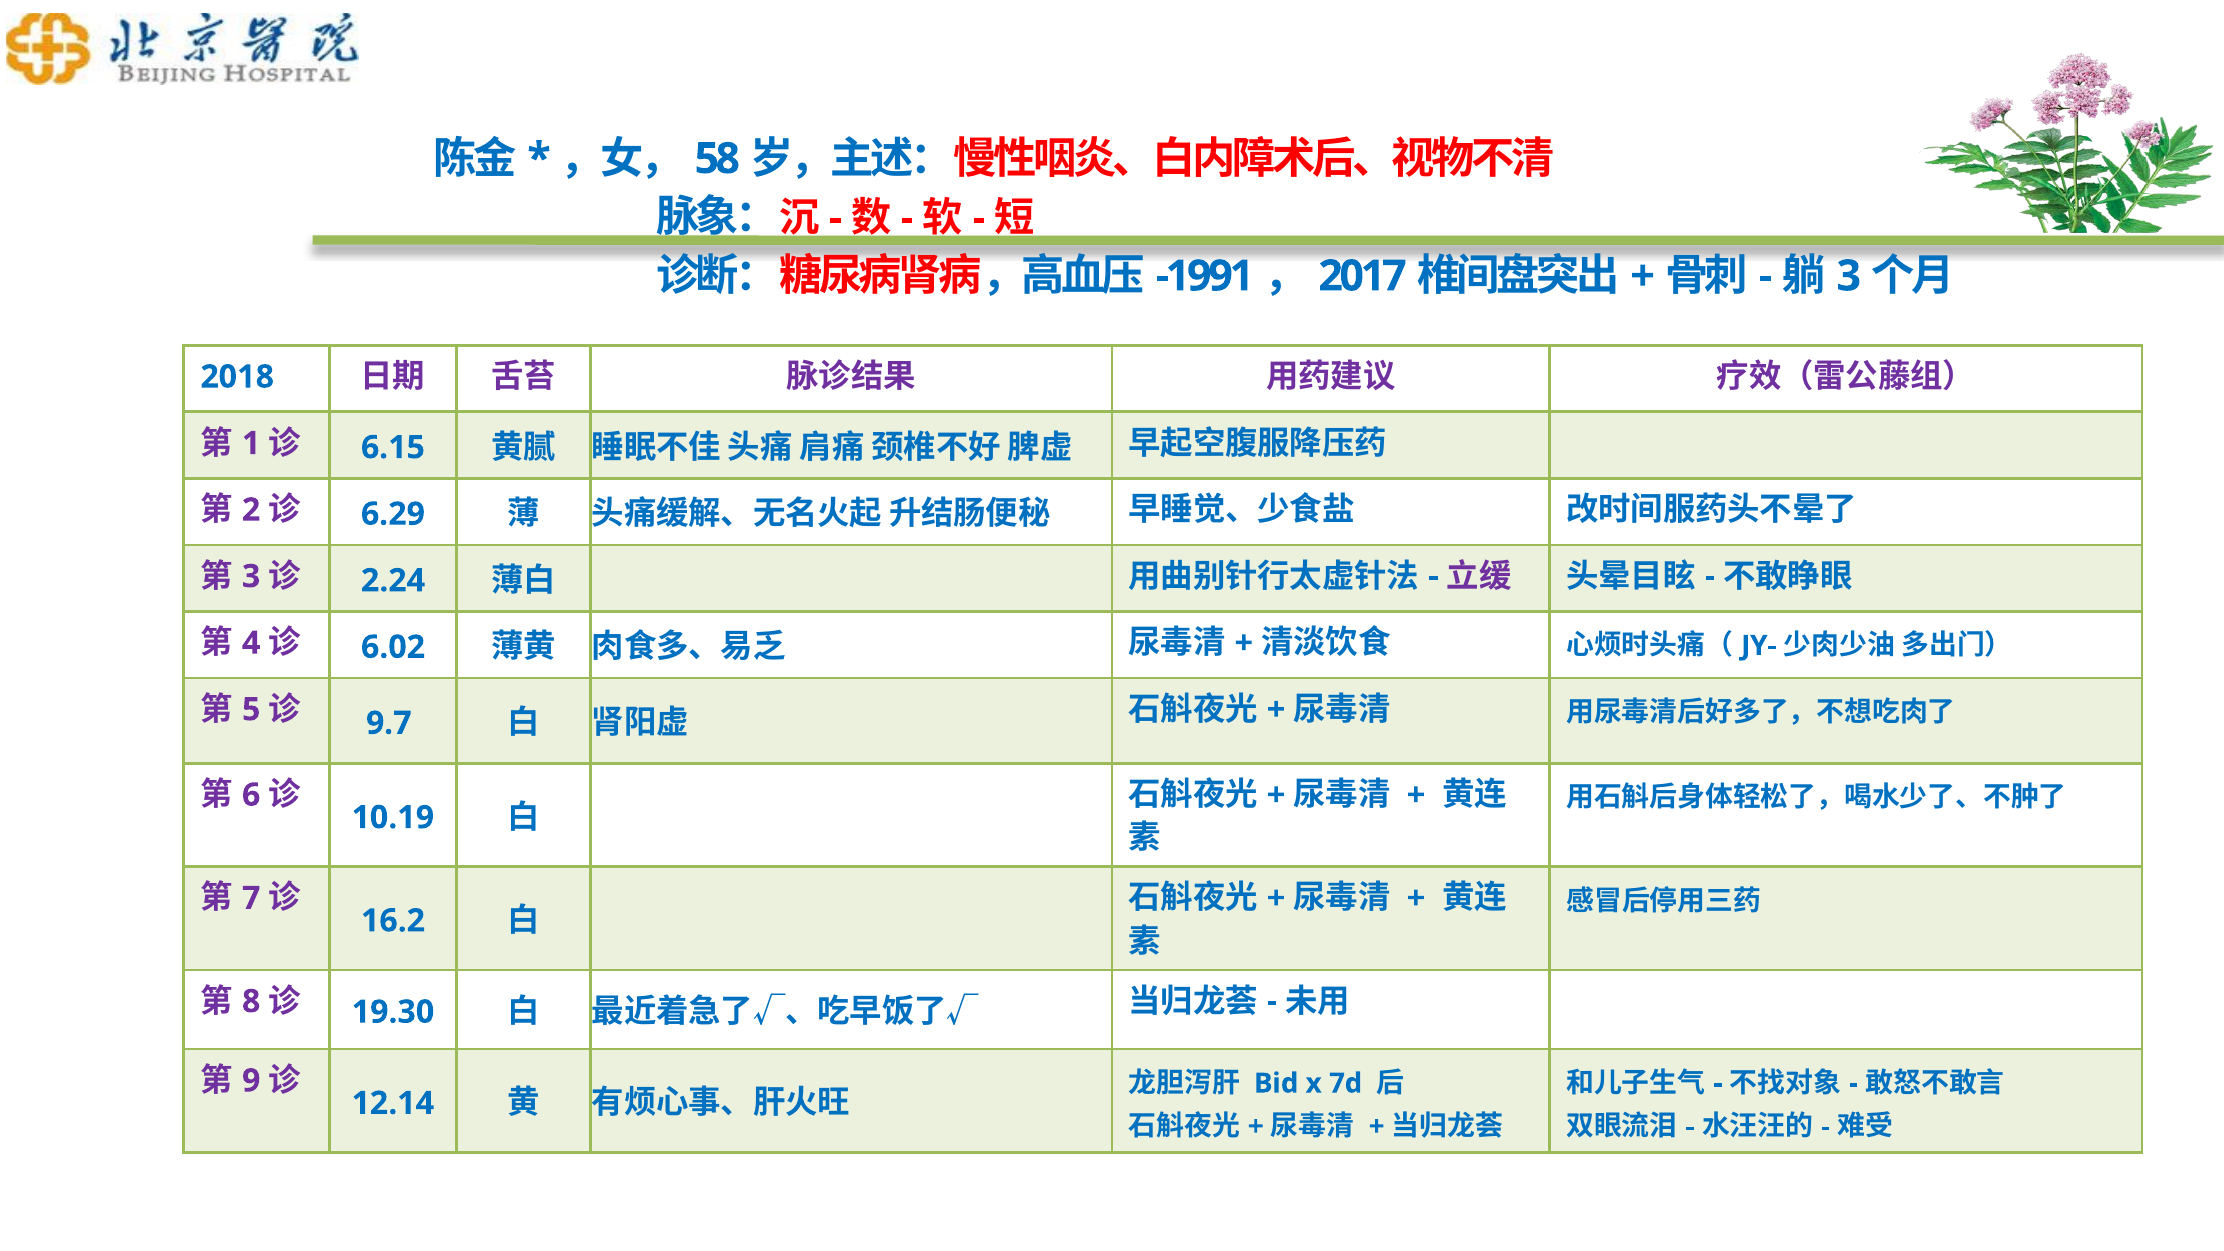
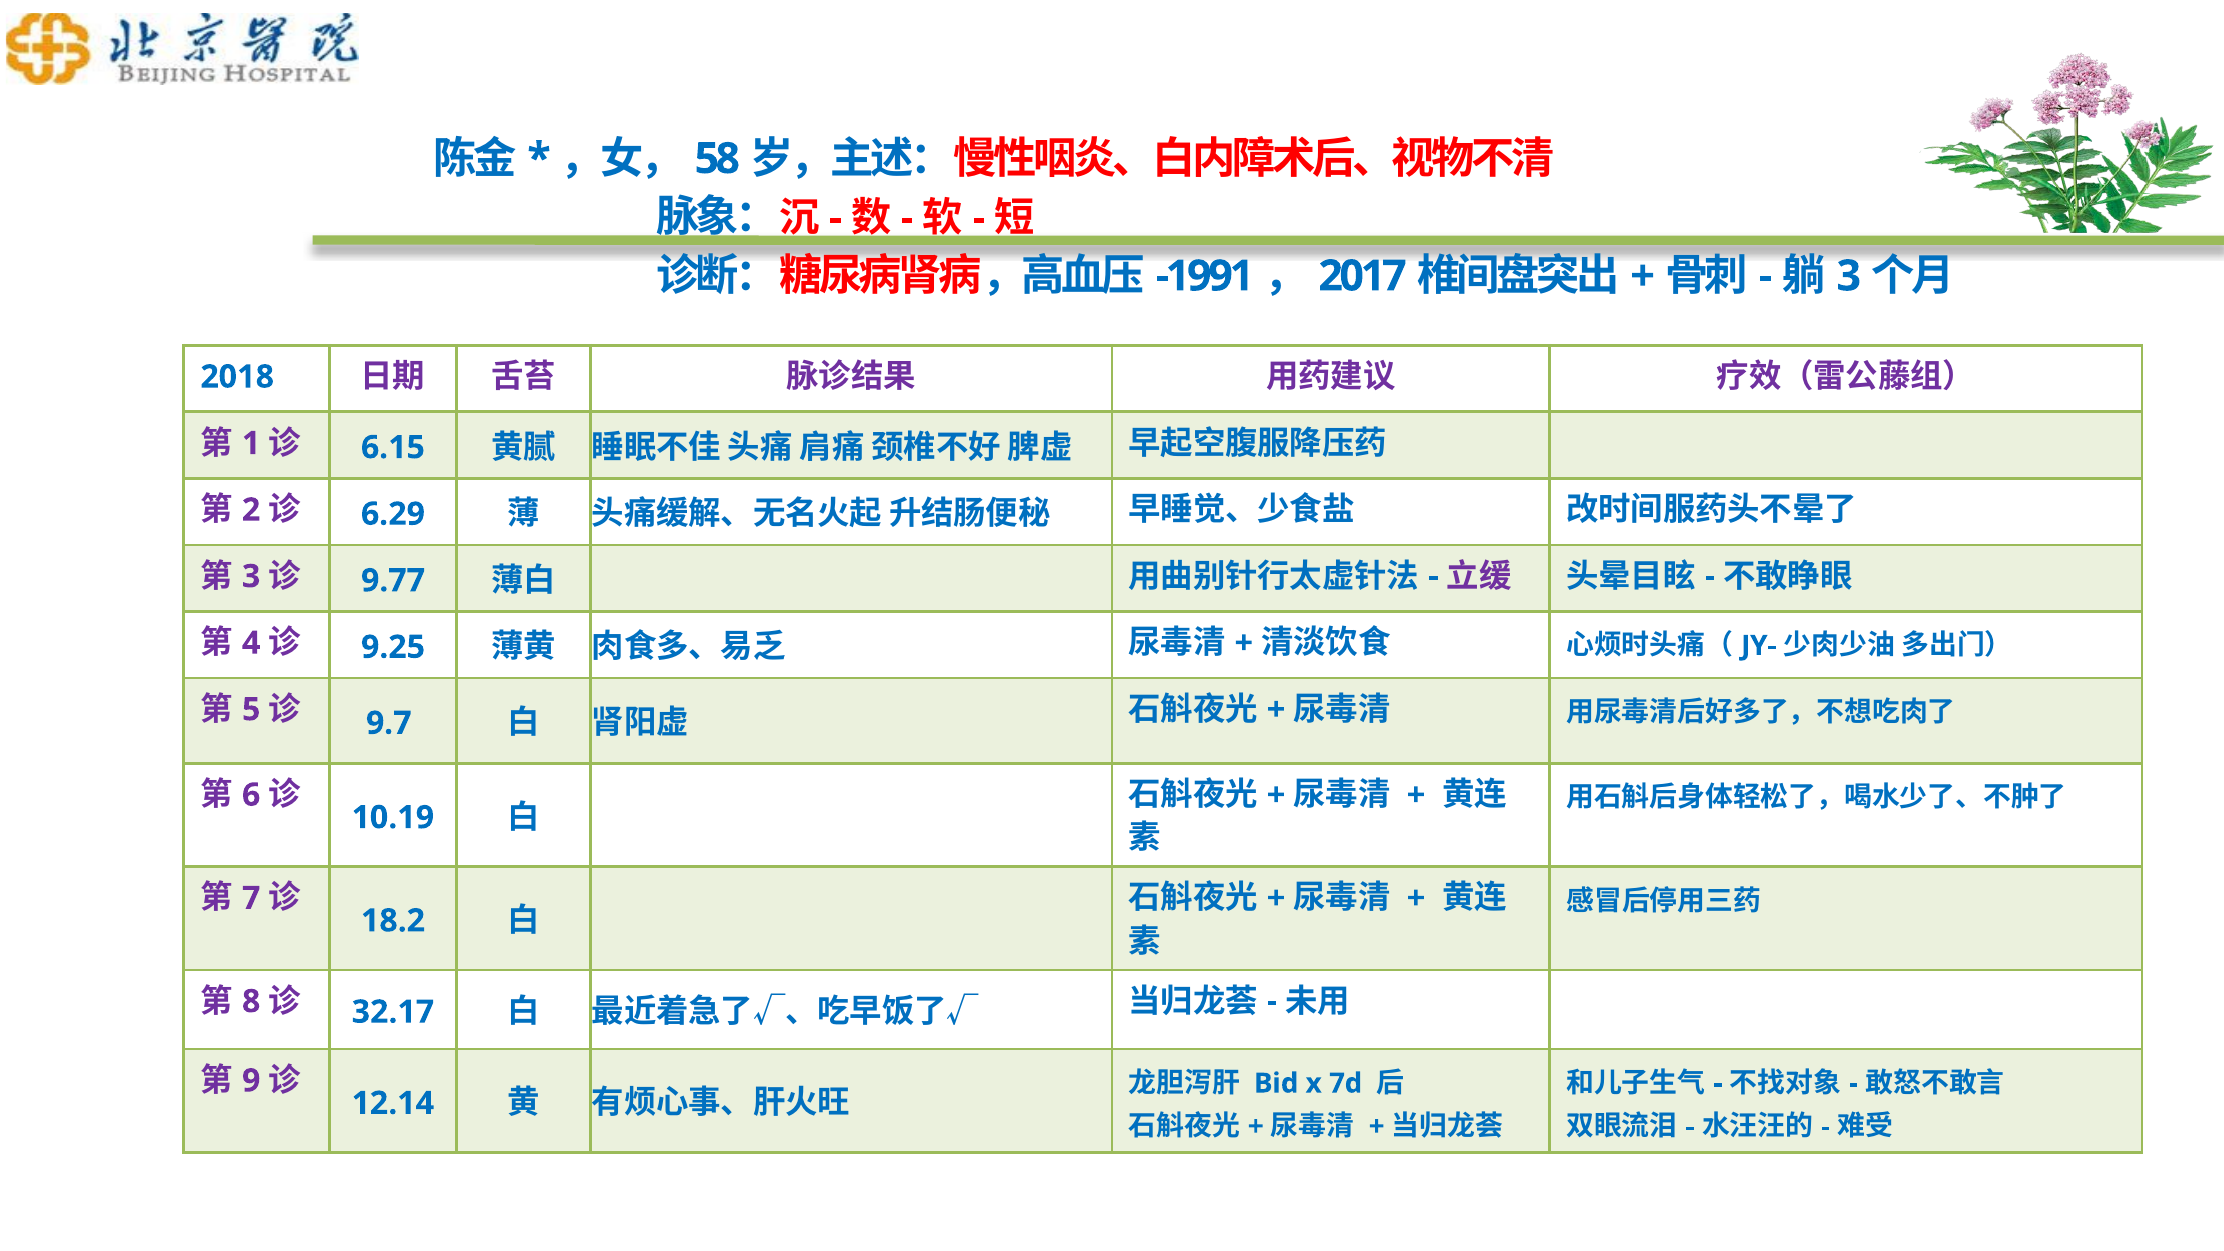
2.24: 2.24 -> 9.77
6.02: 6.02 -> 9.25
16.2: 16.2 -> 18.2
19.30: 19.30 -> 32.17
